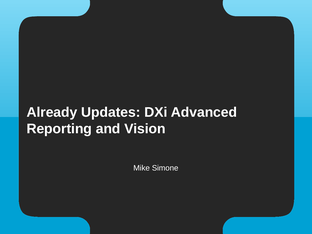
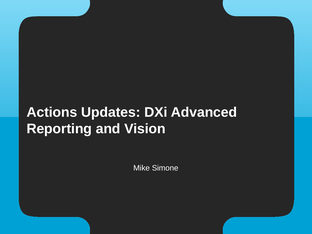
Already: Already -> Actions
